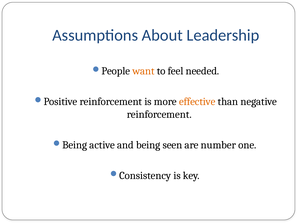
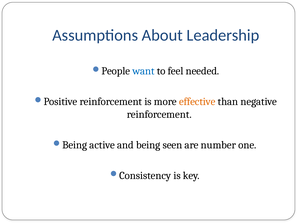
want colour: orange -> blue
